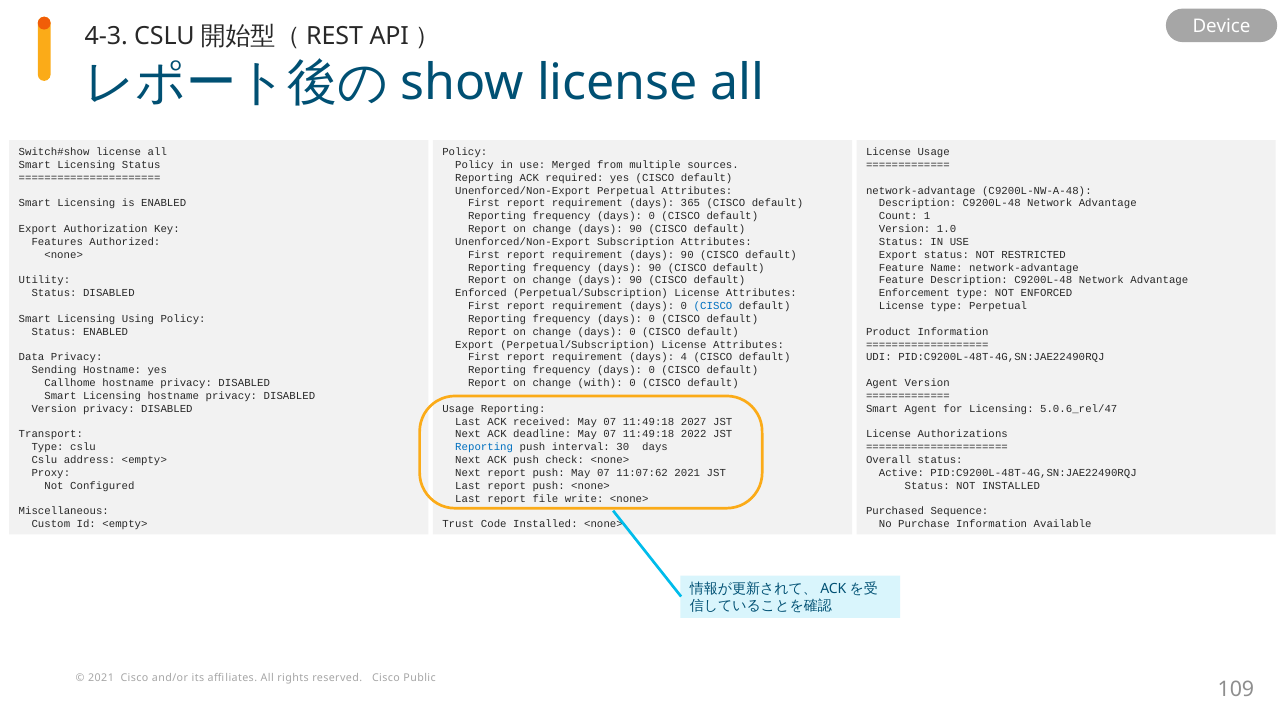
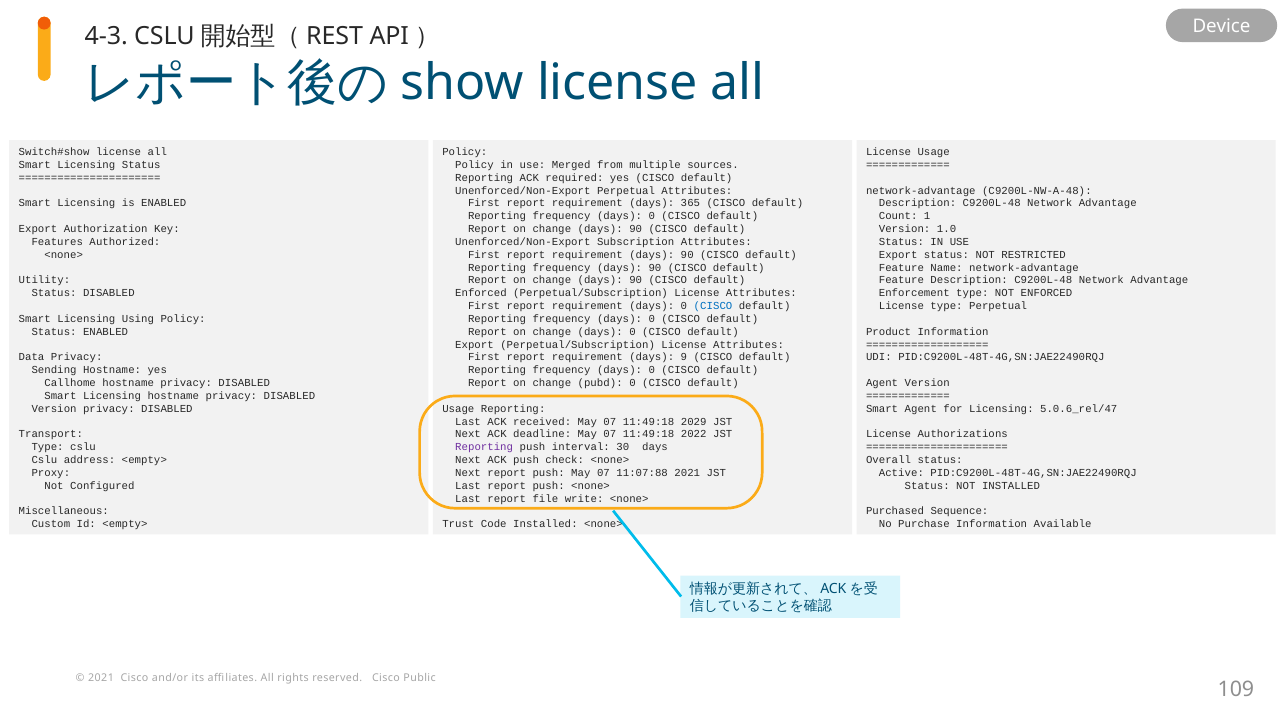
4: 4 -> 9
with: with -> pubd
2027: 2027 -> 2029
Reporting at (484, 447) colour: blue -> purple
11:07:62: 11:07:62 -> 11:07:88
